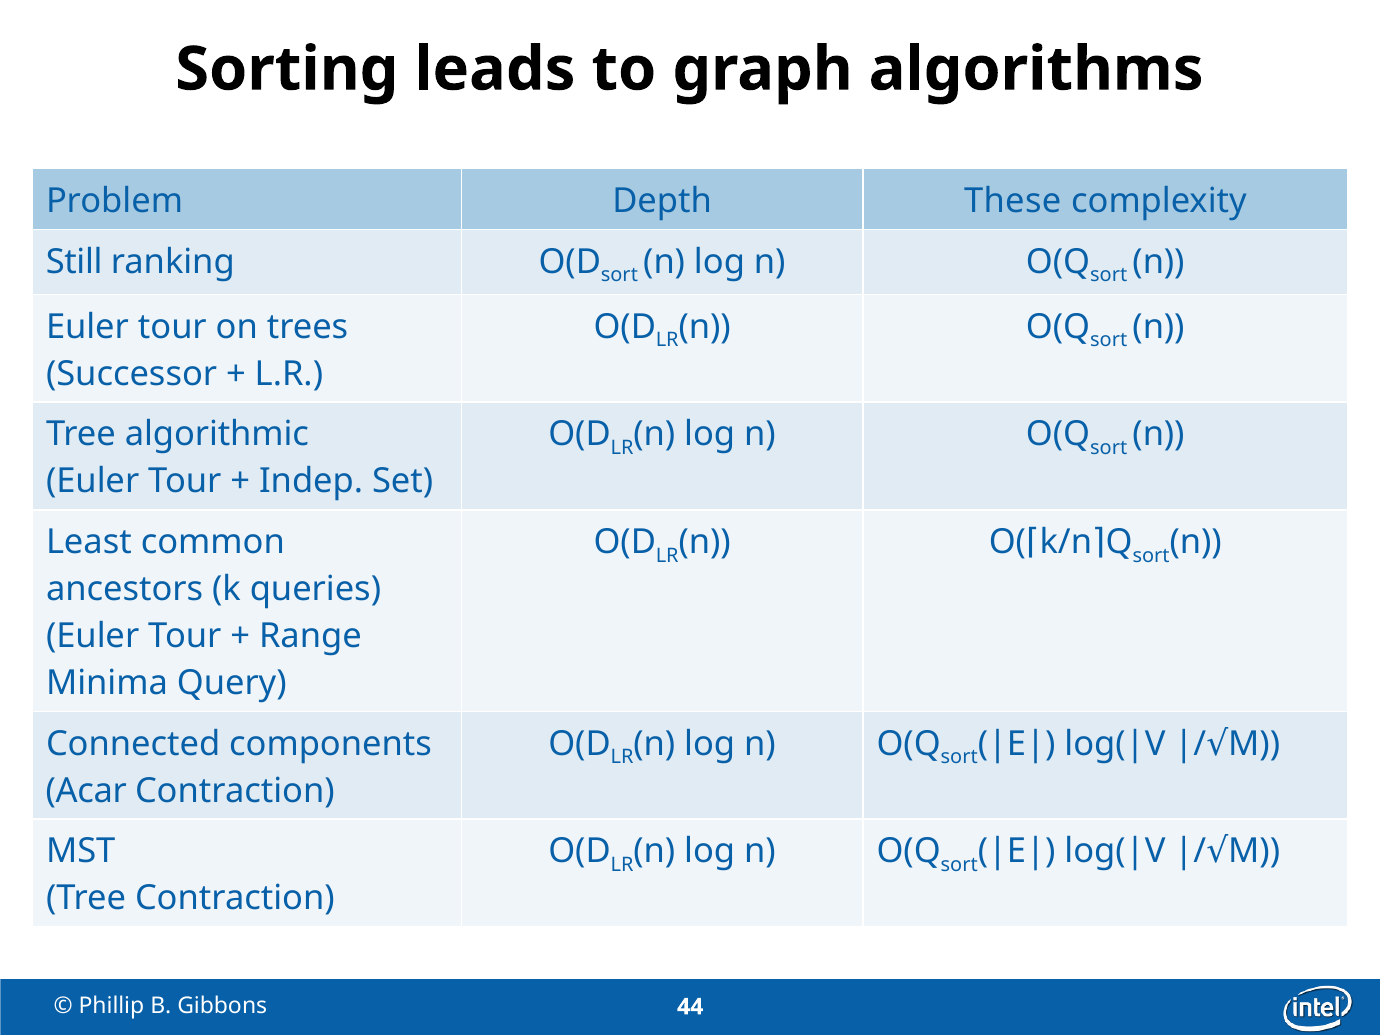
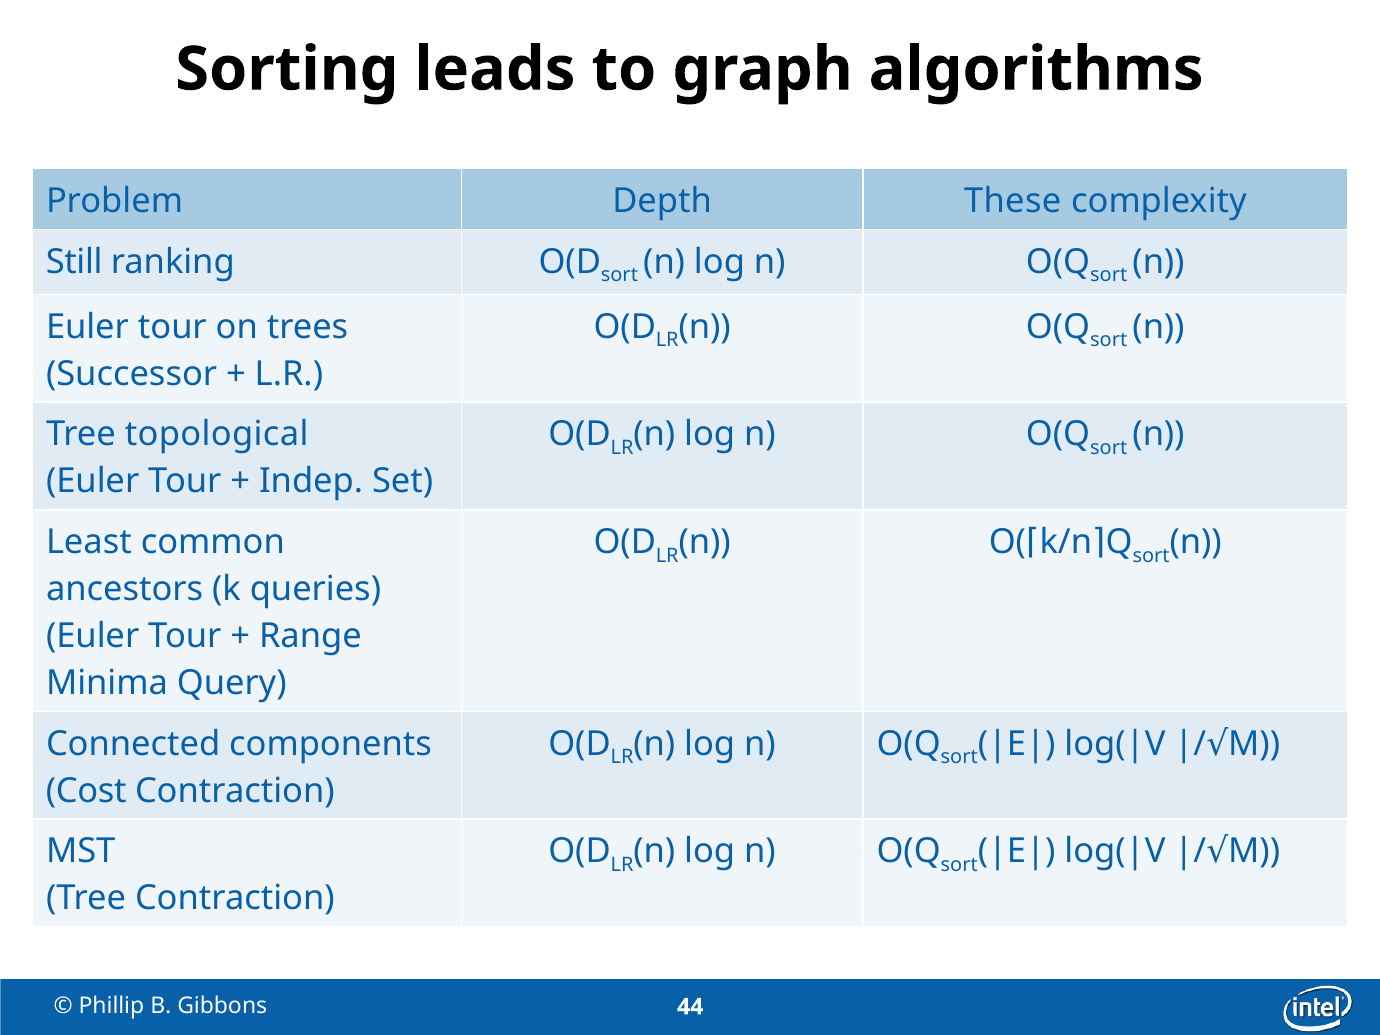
algorithmic: algorithmic -> topological
Acar: Acar -> Cost
